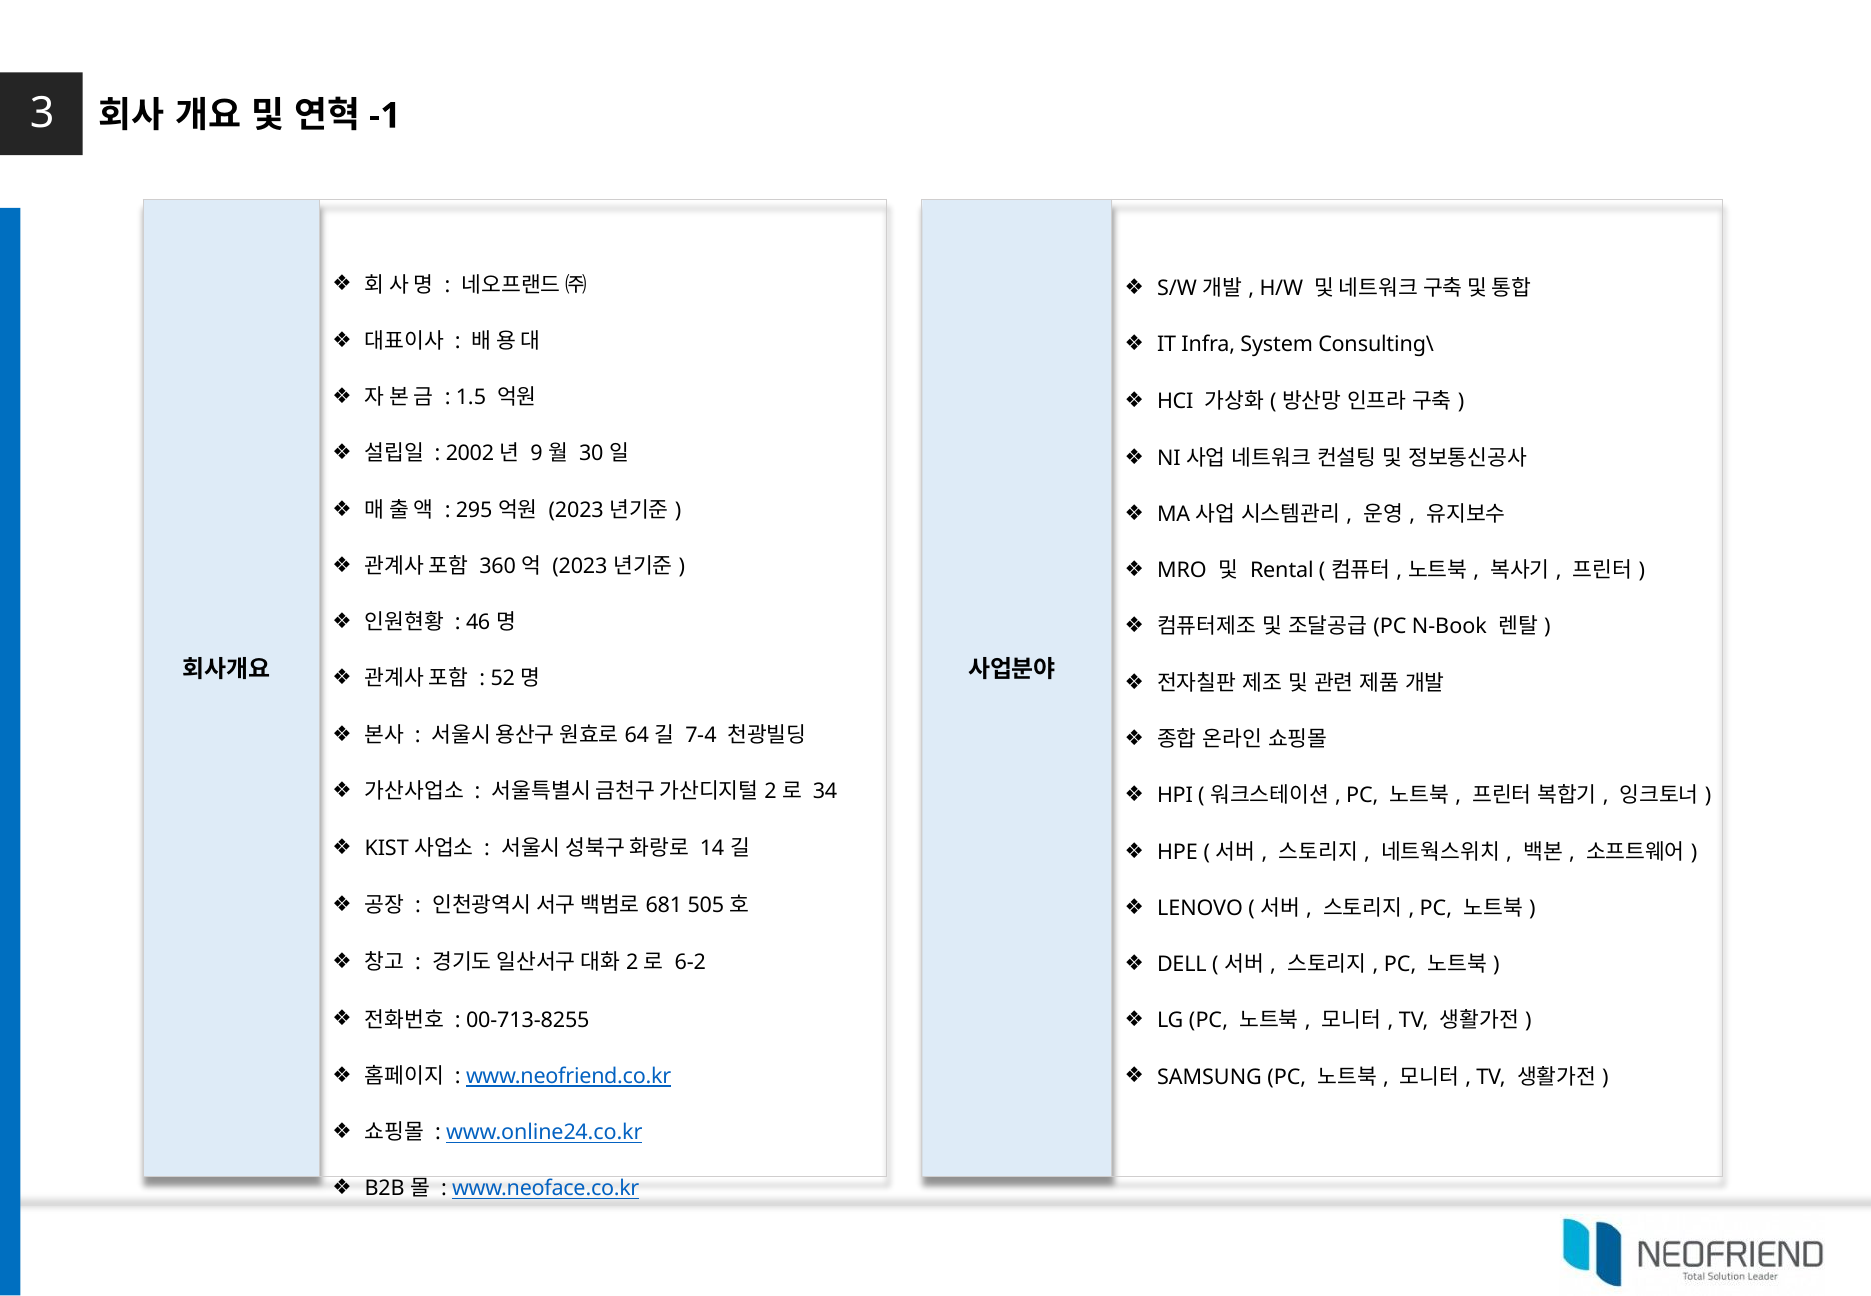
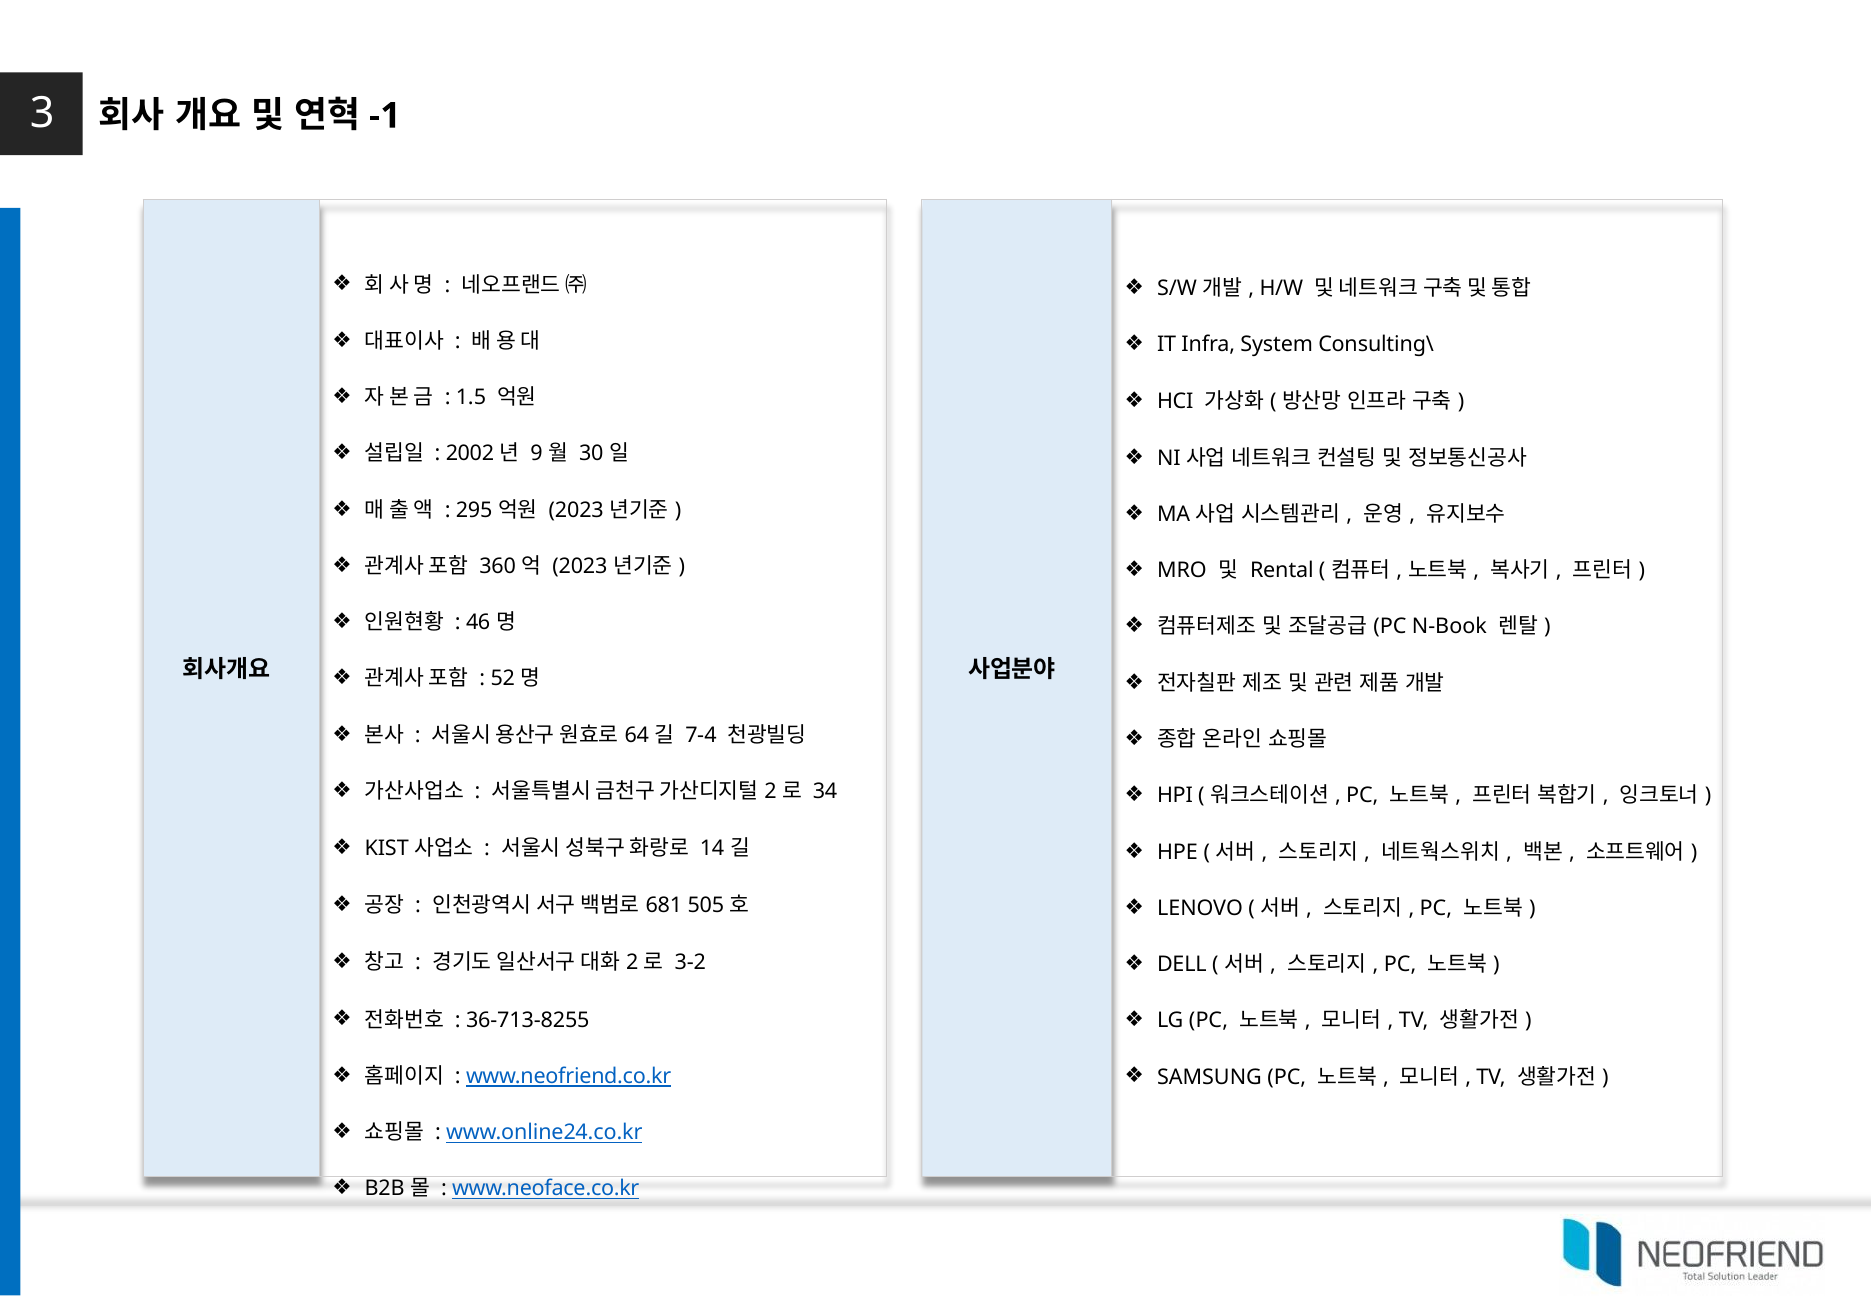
6-2: 6-2 -> 3-2
00-713-8255: 00-713-8255 -> 36-713-8255
